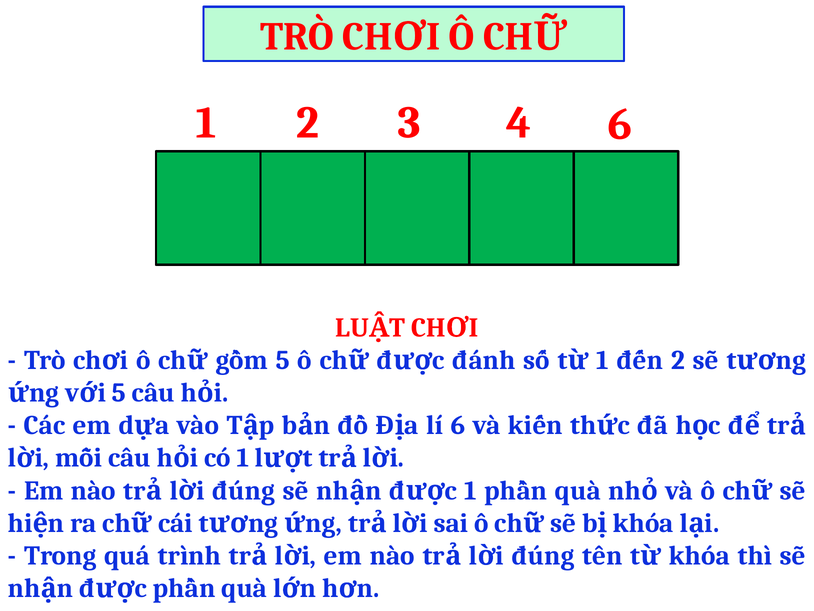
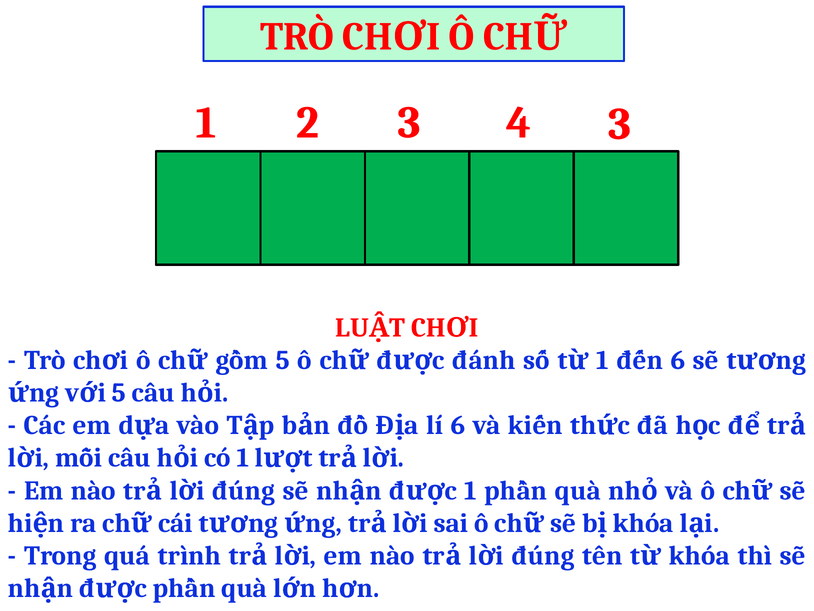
4 6: 6 -> 3
2 at (678, 360): 2 -> 6
